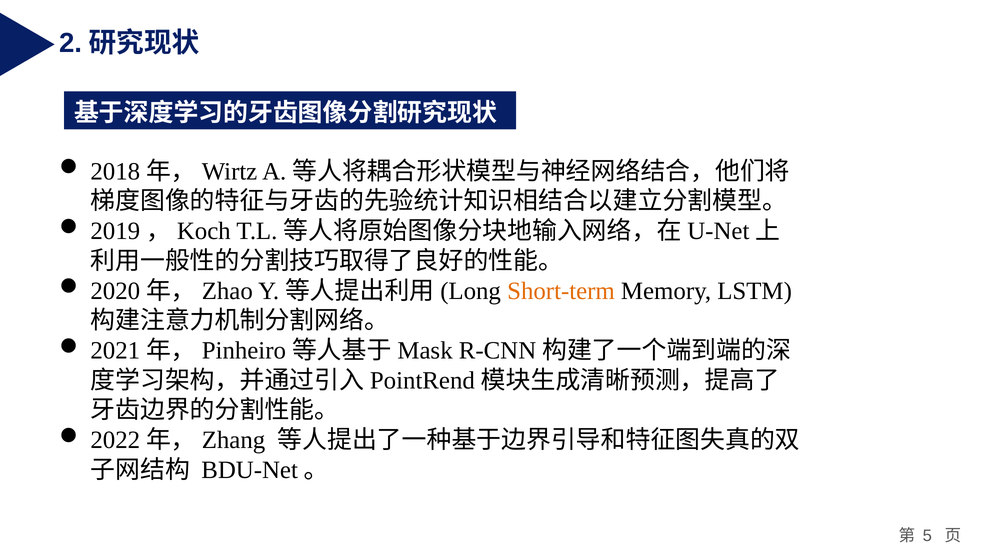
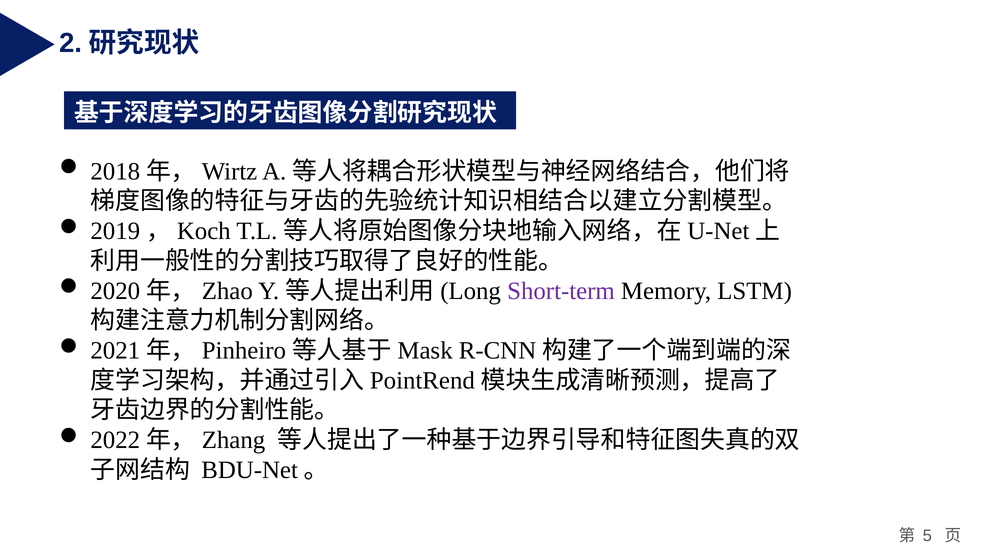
Short-term colour: orange -> purple
